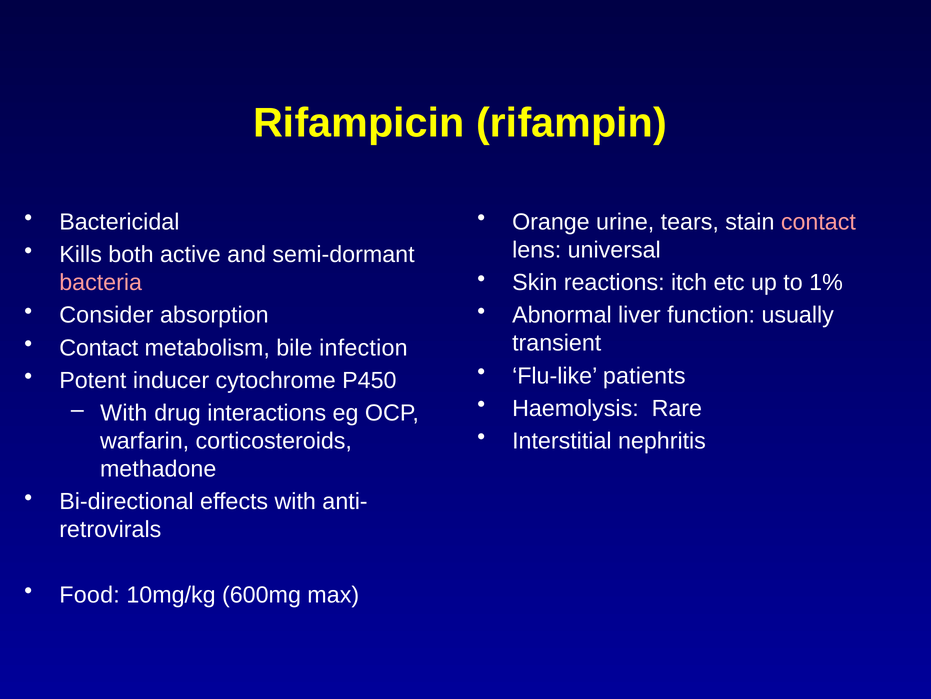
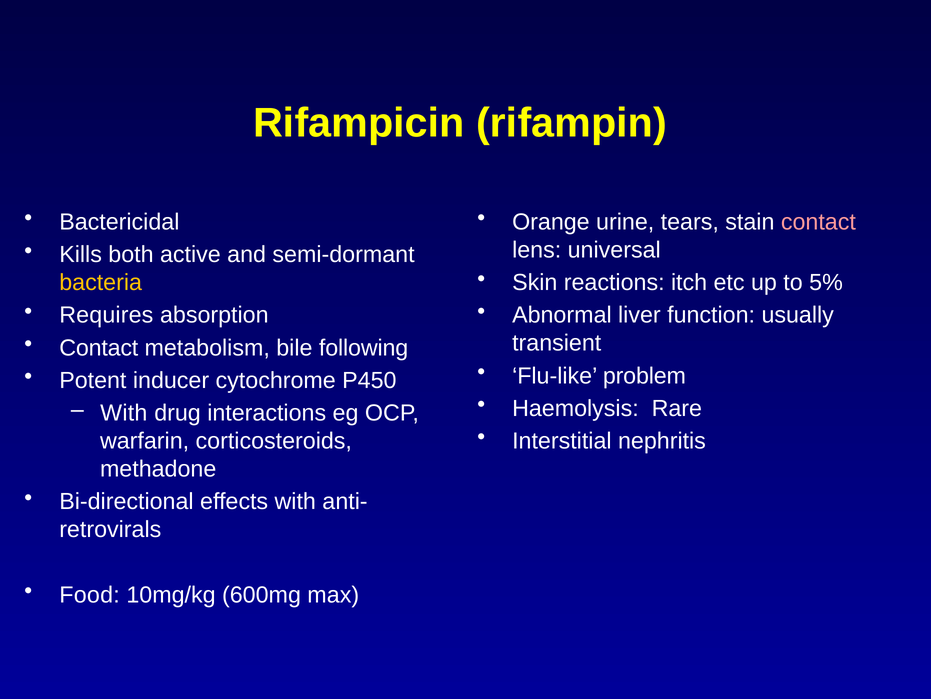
1%: 1% -> 5%
bacteria colour: pink -> yellow
Consider: Consider -> Requires
infection: infection -> following
patients: patients -> problem
